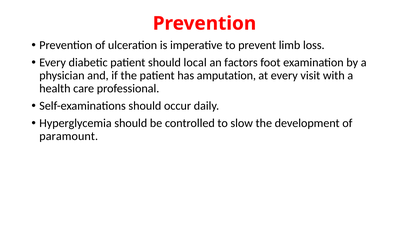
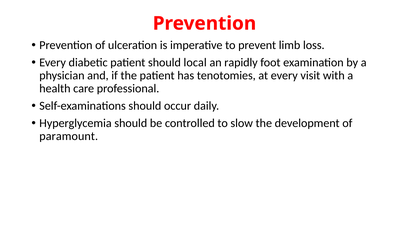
factors: factors -> rapidly
amputation: amputation -> tenotomies
